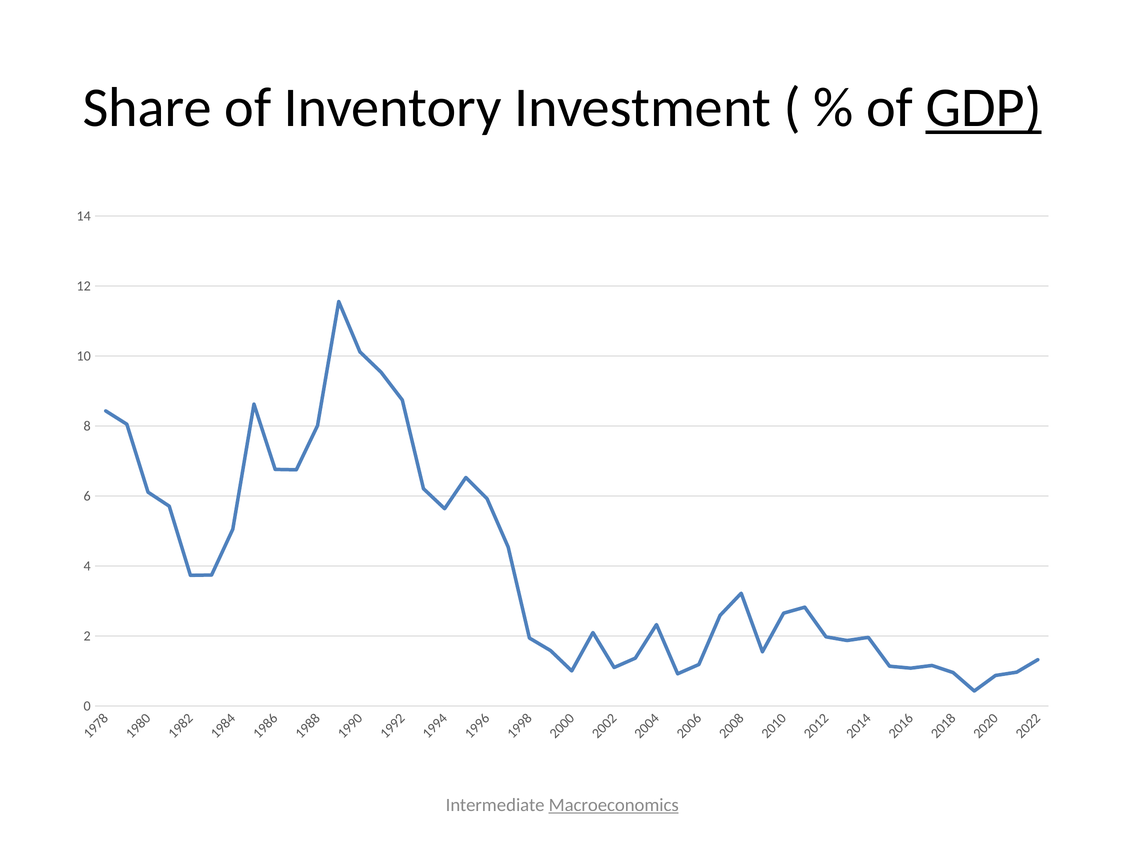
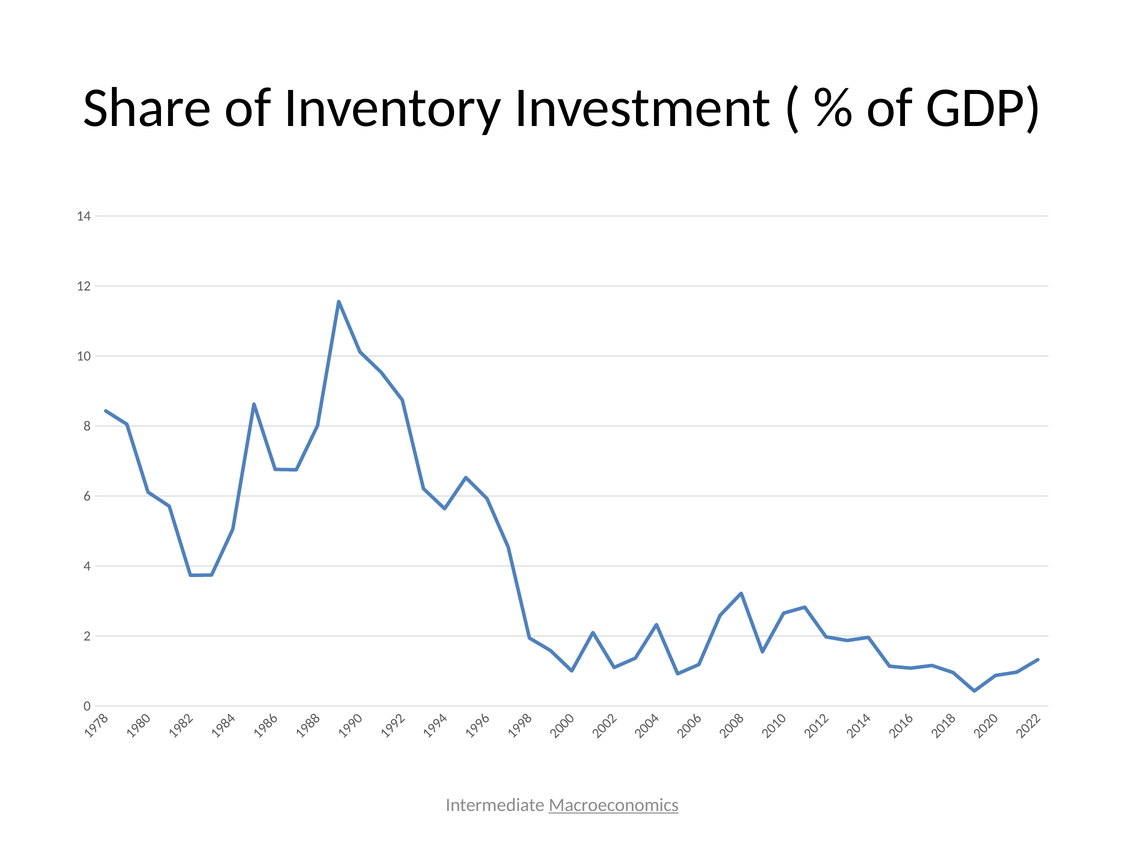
GDP underline: present -> none
